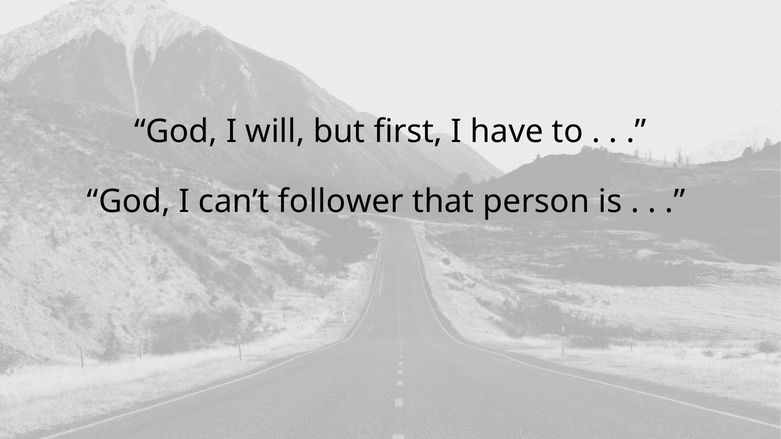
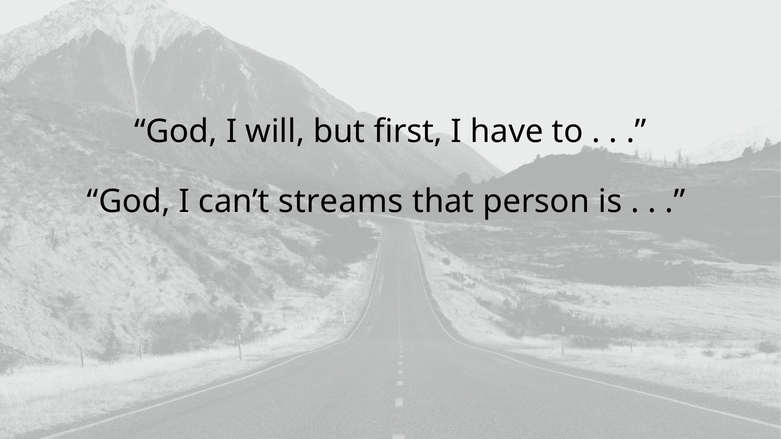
follower: follower -> streams
